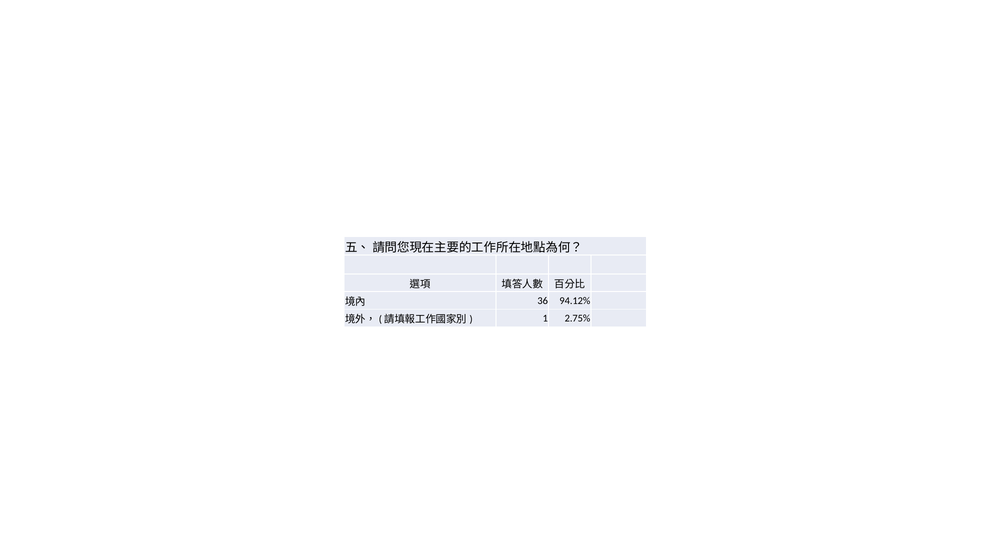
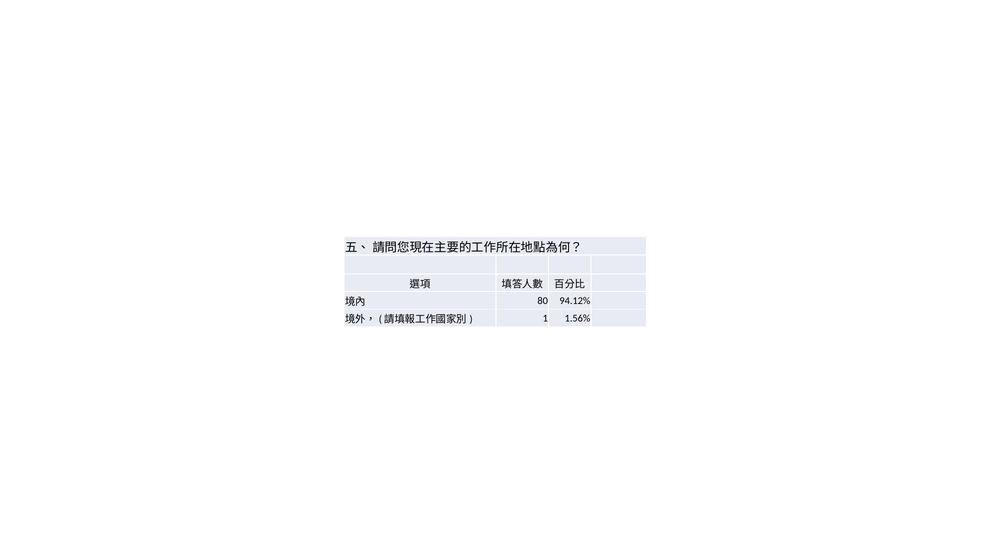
36: 36 -> 80
2.75%: 2.75% -> 1.56%
